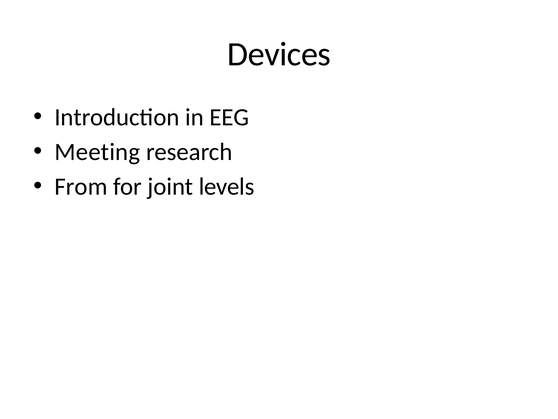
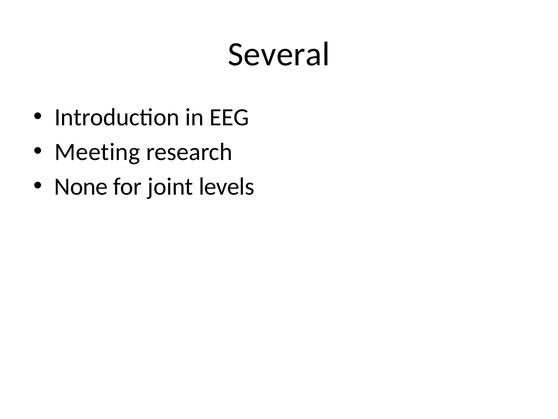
Devices: Devices -> Several
From: From -> None
